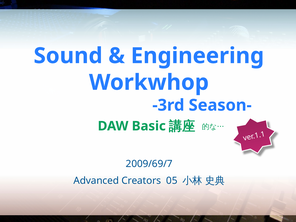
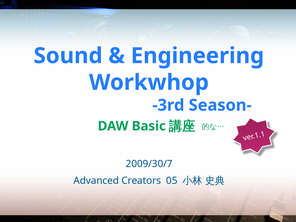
2009/69/7: 2009/69/7 -> 2009/30/7
